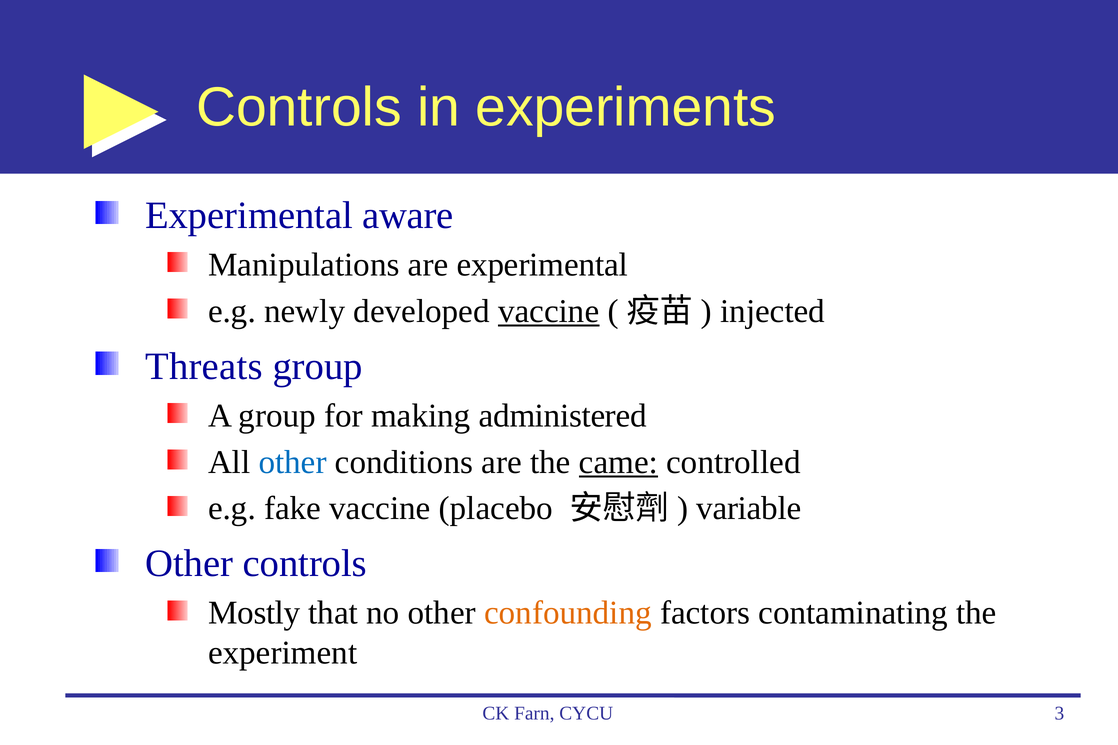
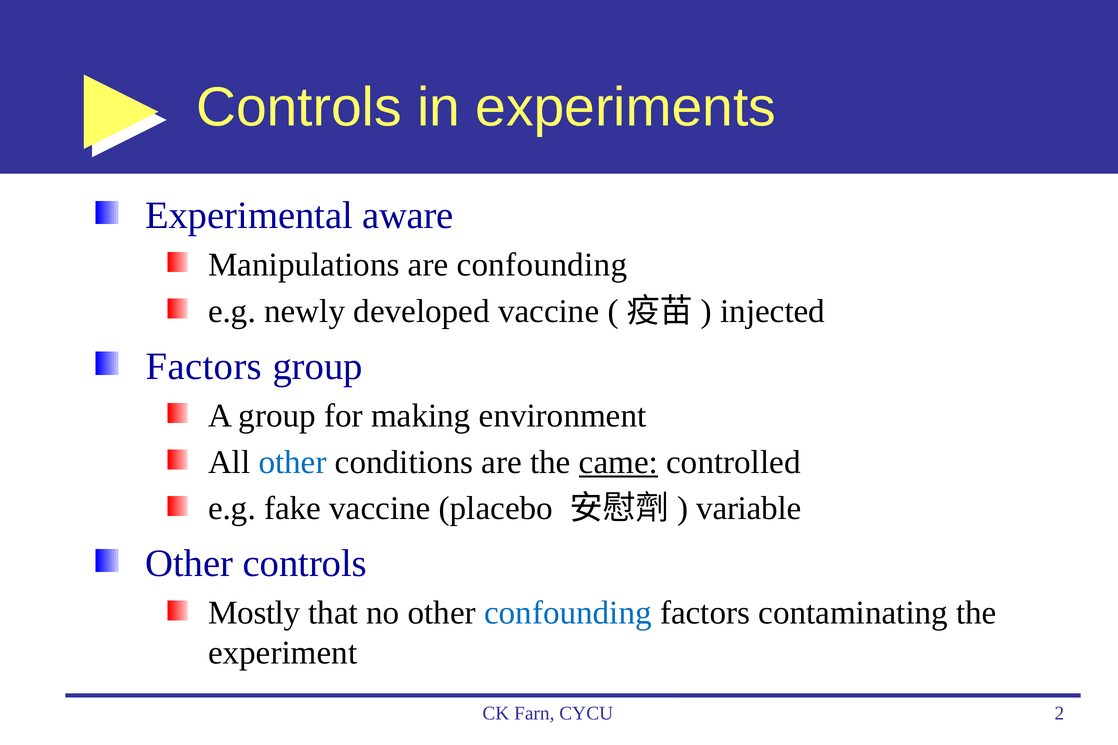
are experimental: experimental -> confounding
vaccine at (549, 311) underline: present -> none
Threats at (204, 366): Threats -> Factors
administered: administered -> environment
confounding at (568, 613) colour: orange -> blue
3: 3 -> 2
